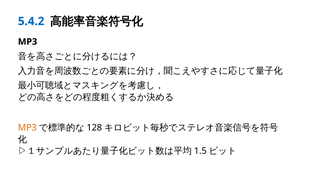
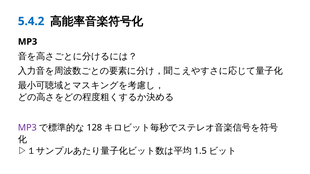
MP3 at (27, 128) colour: orange -> purple
